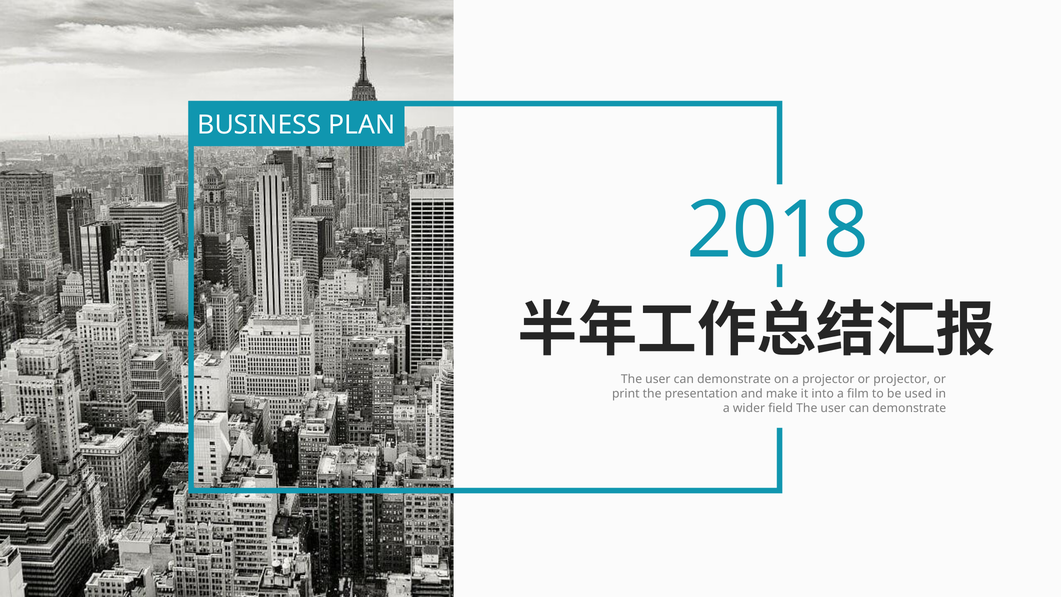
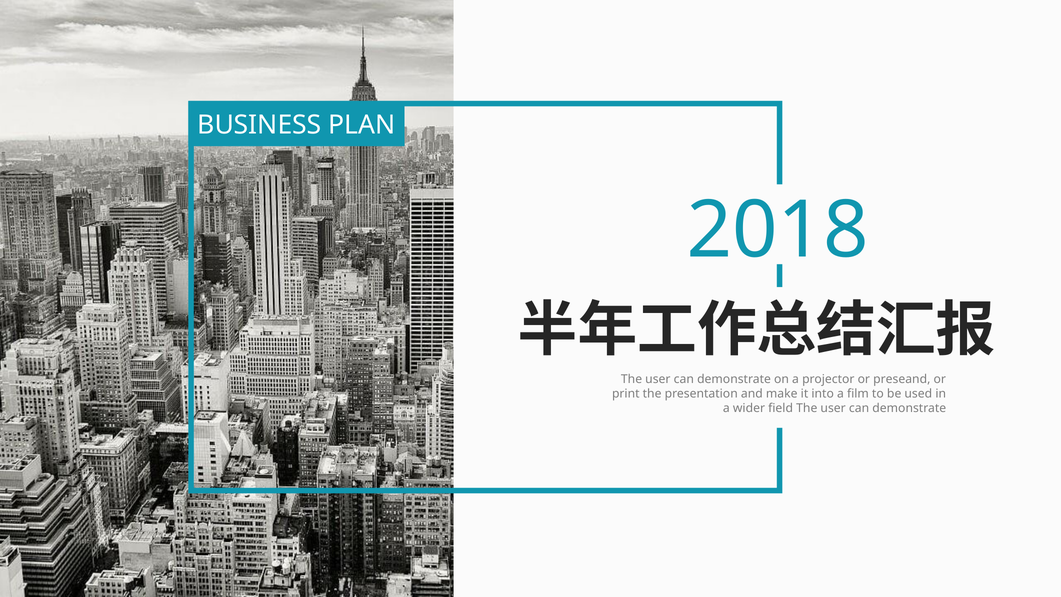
or projector: projector -> preseand
